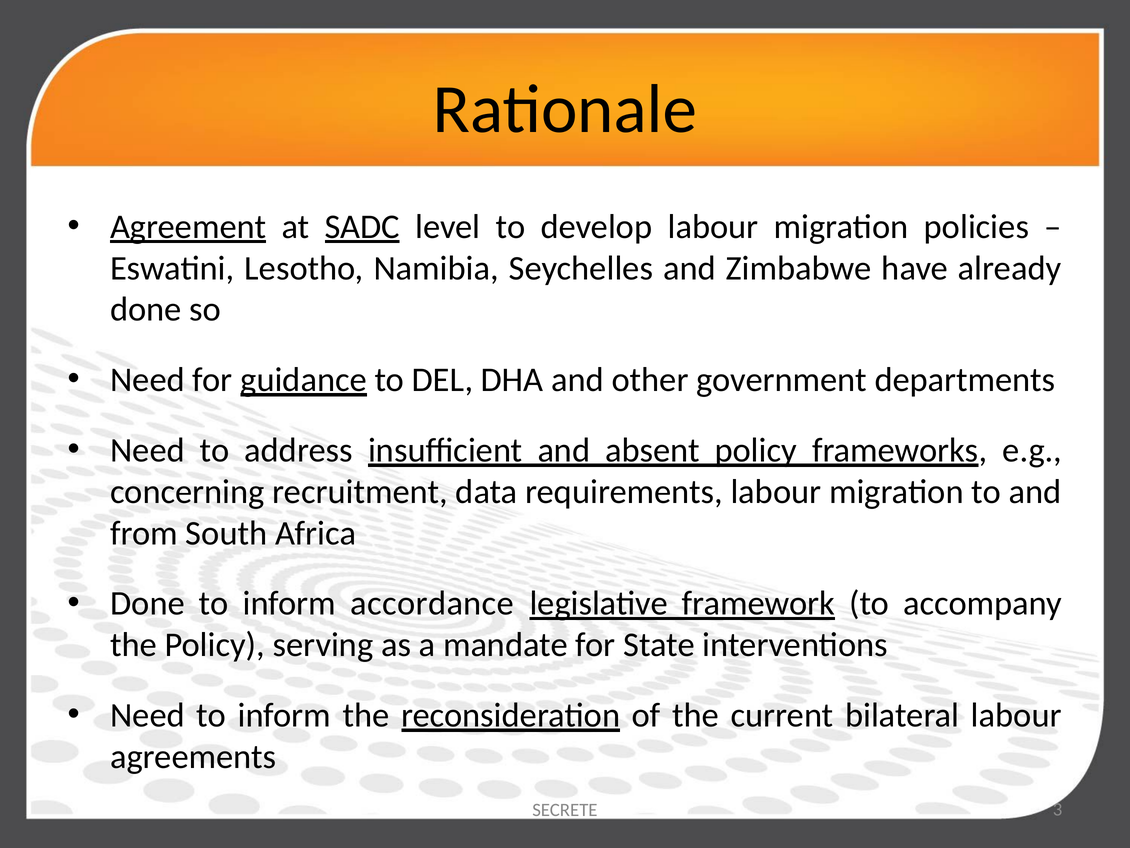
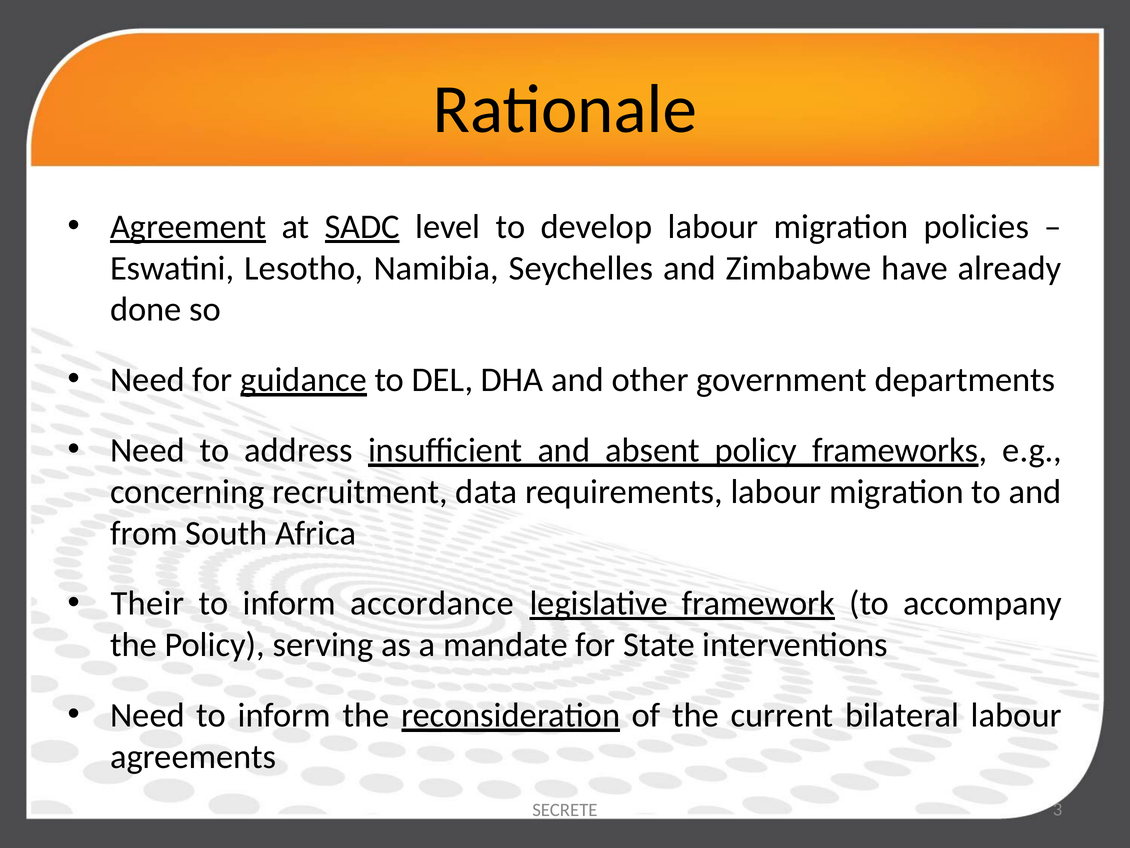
Done at (148, 603): Done -> Their
